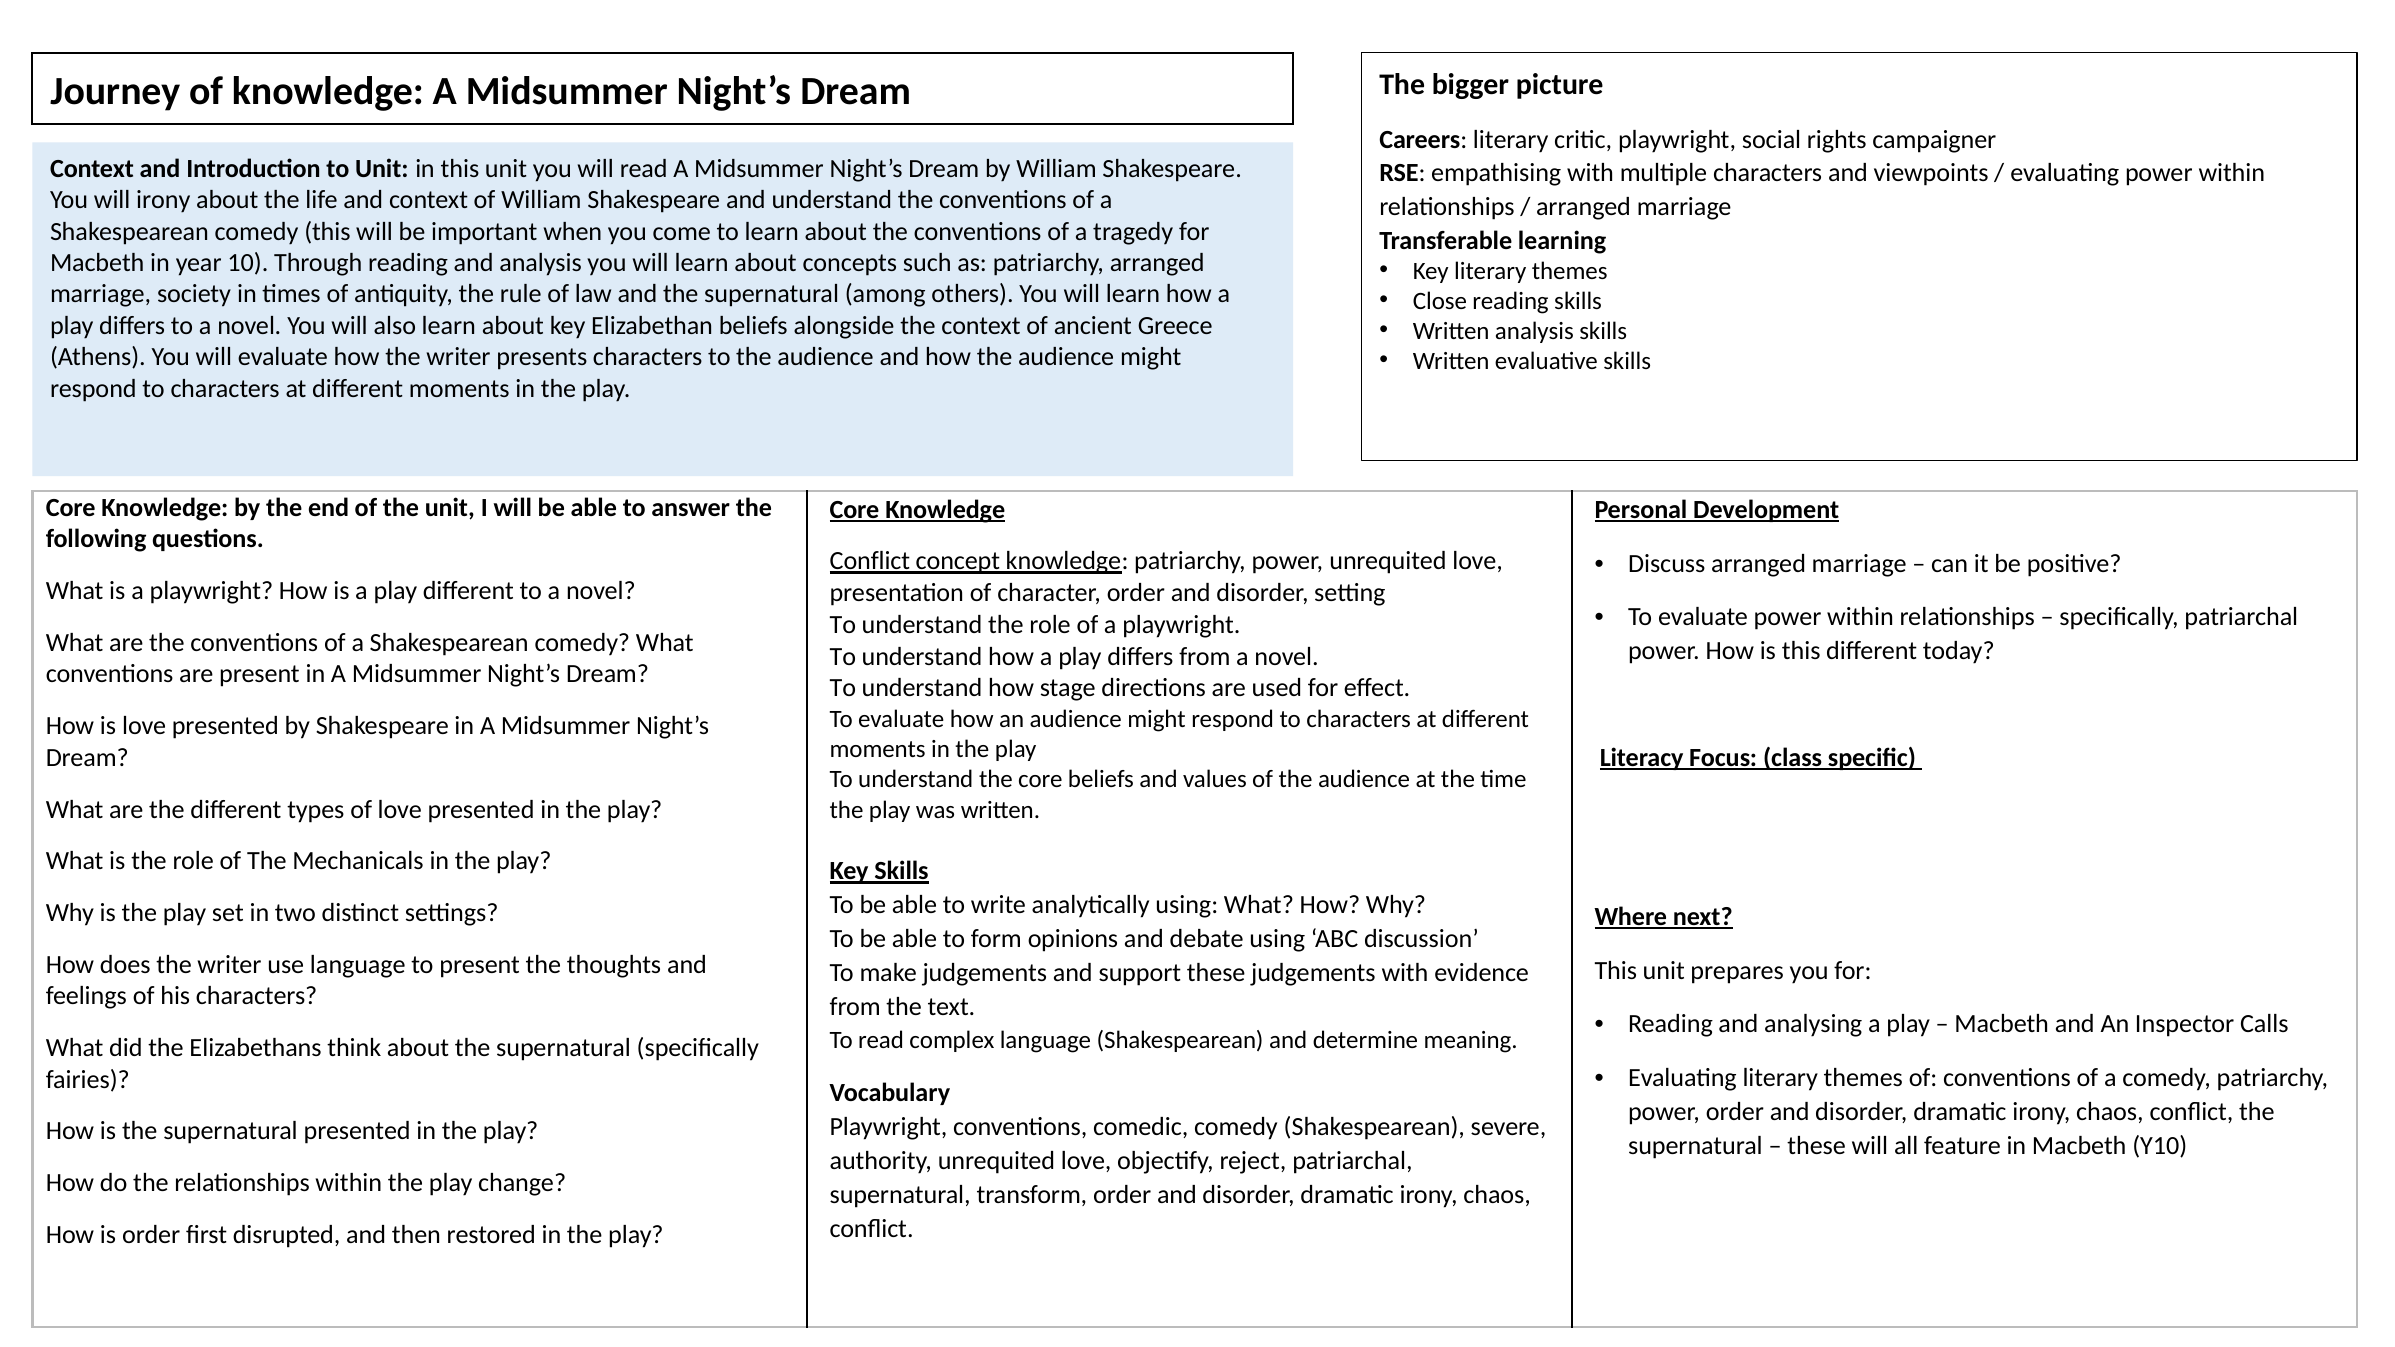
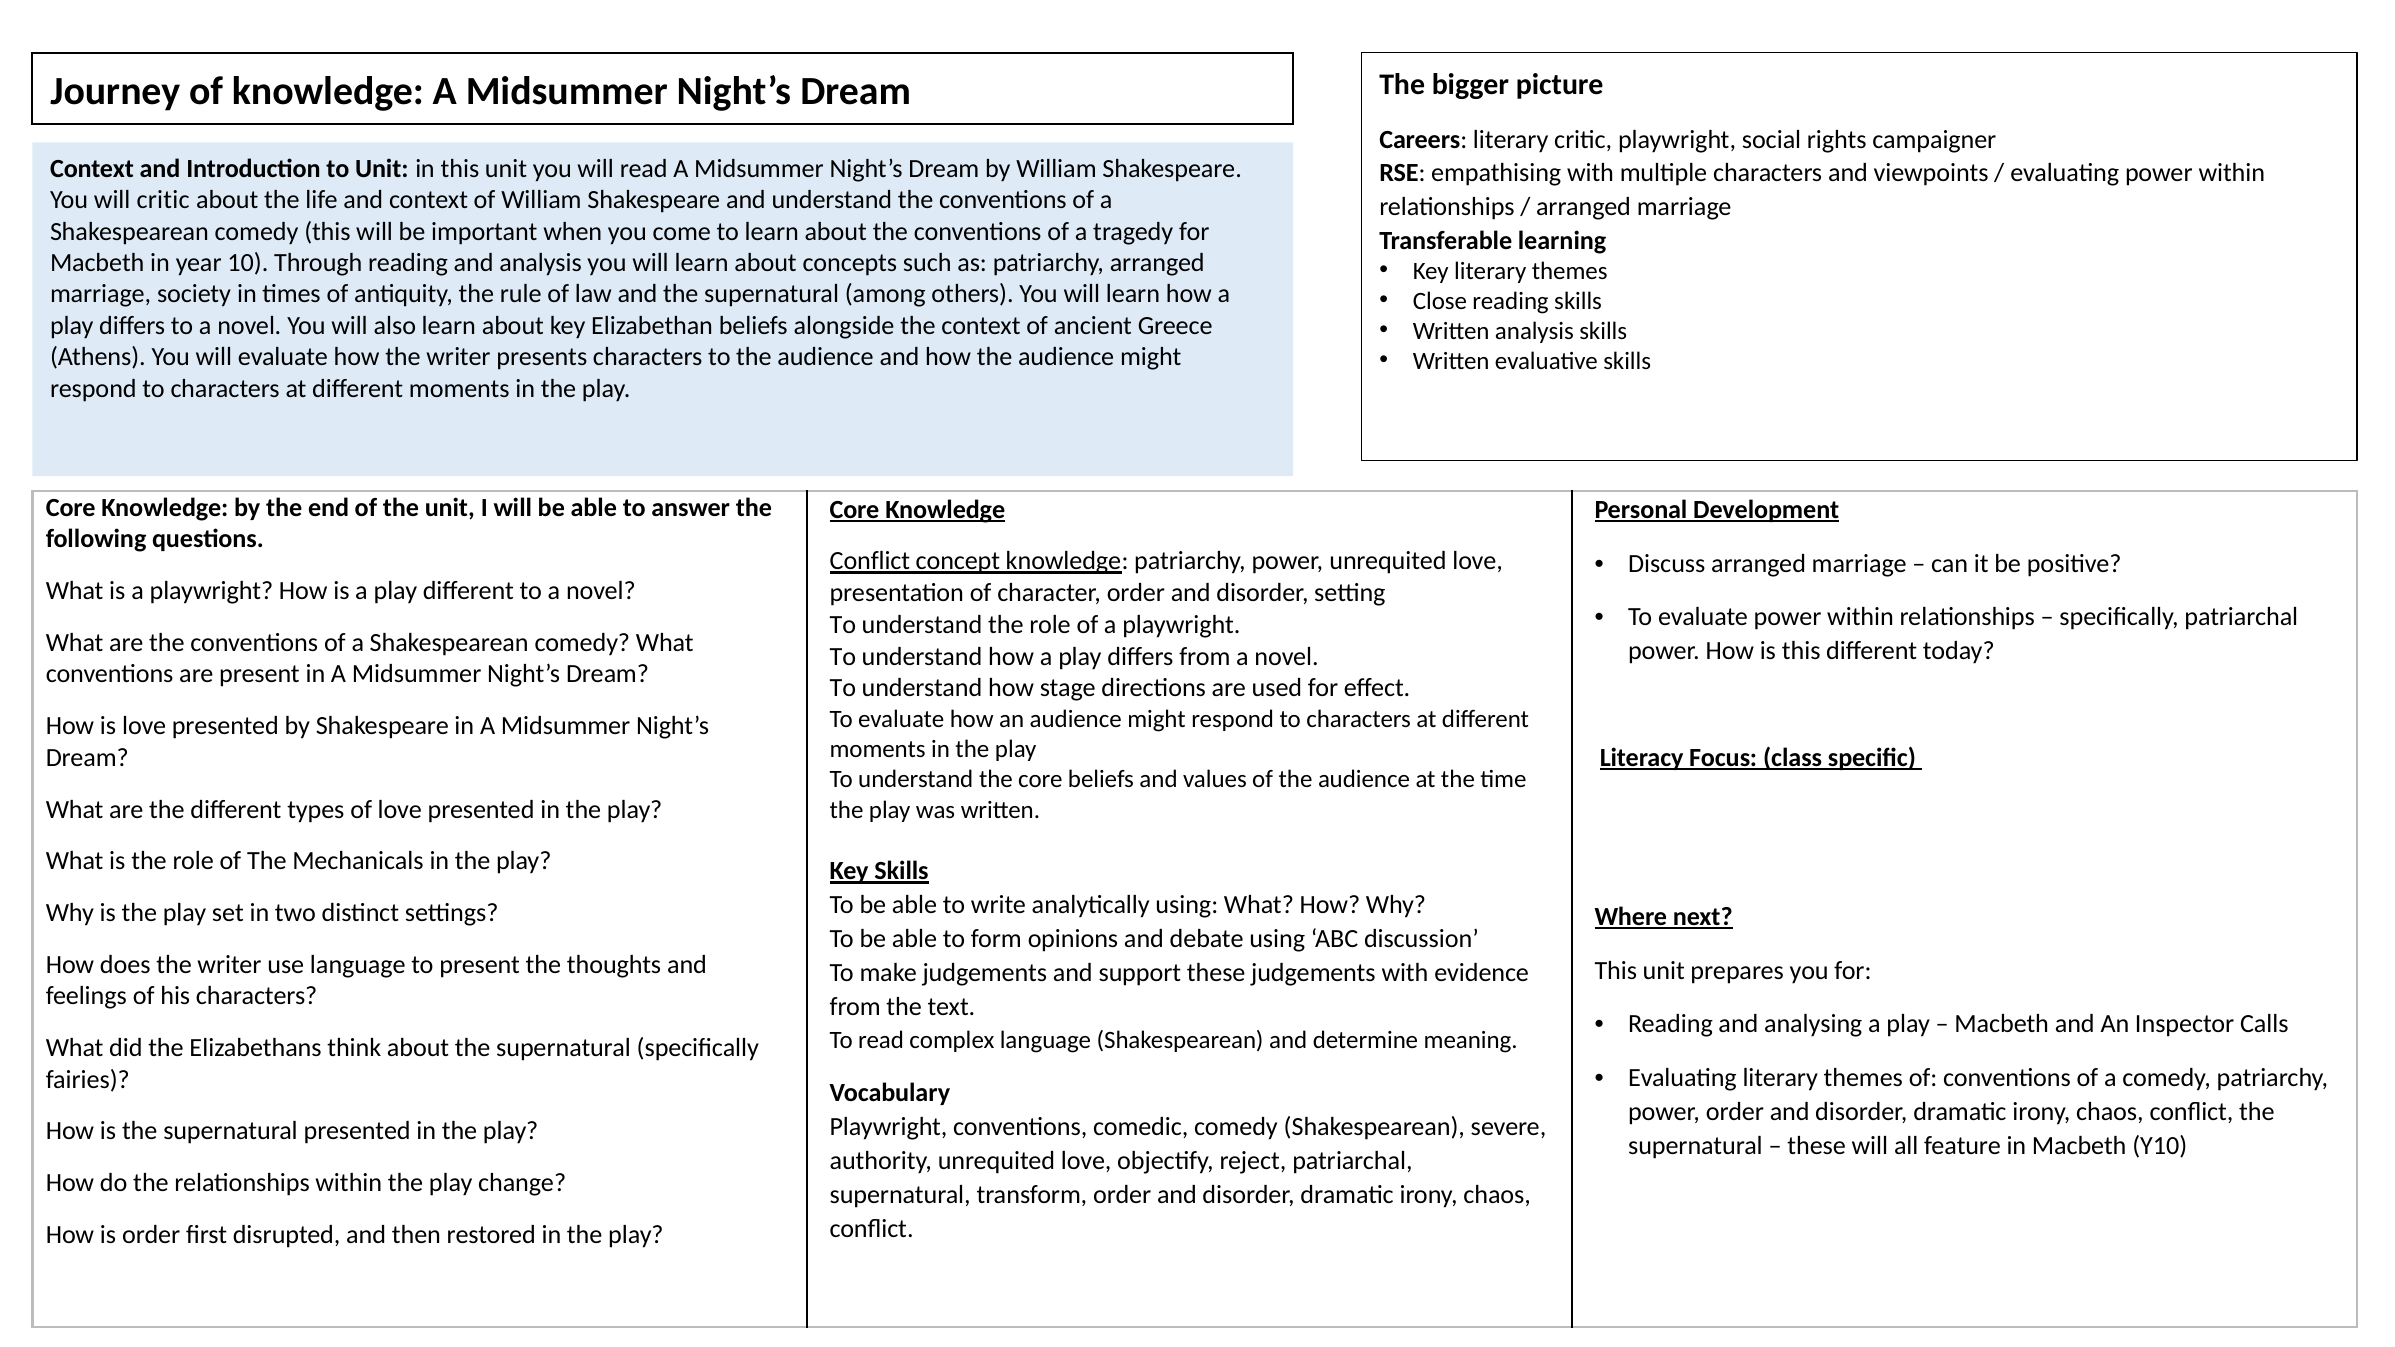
will irony: irony -> critic
